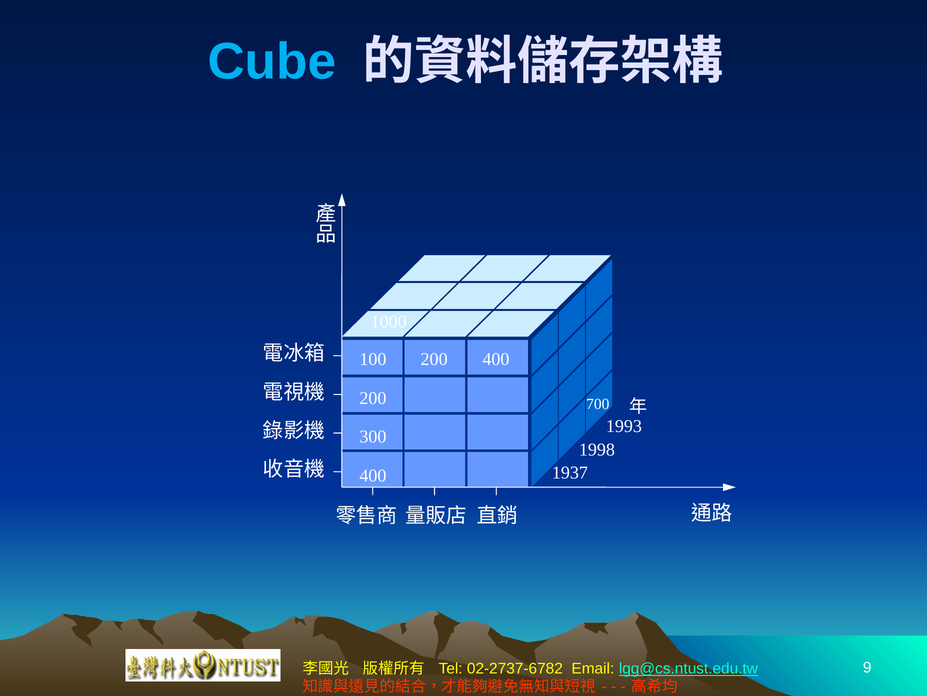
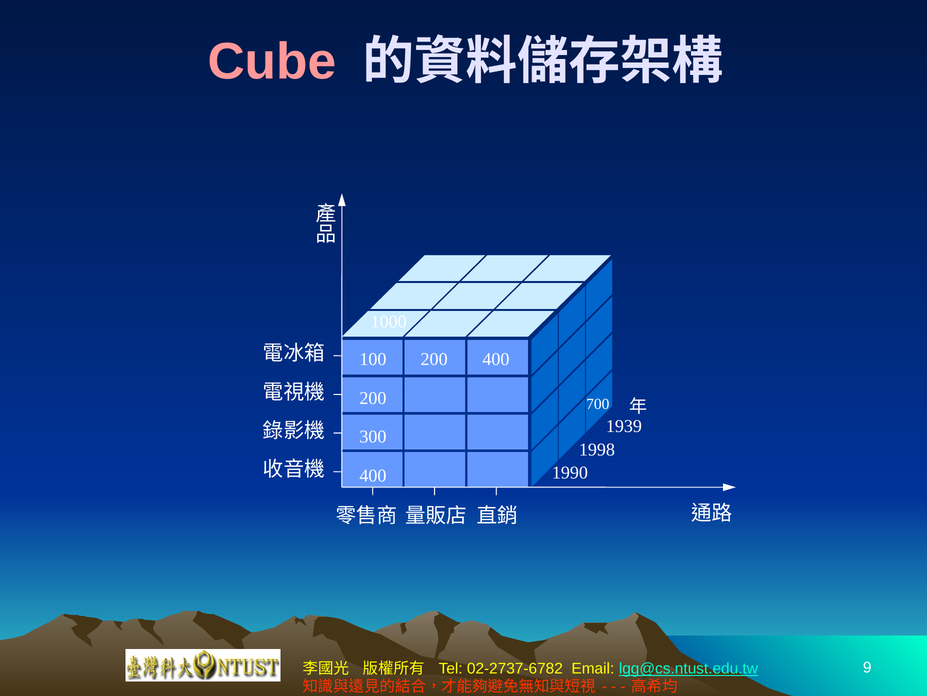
Cube colour: light blue -> pink
1993: 1993 -> 1939
1937: 1937 -> 1990
